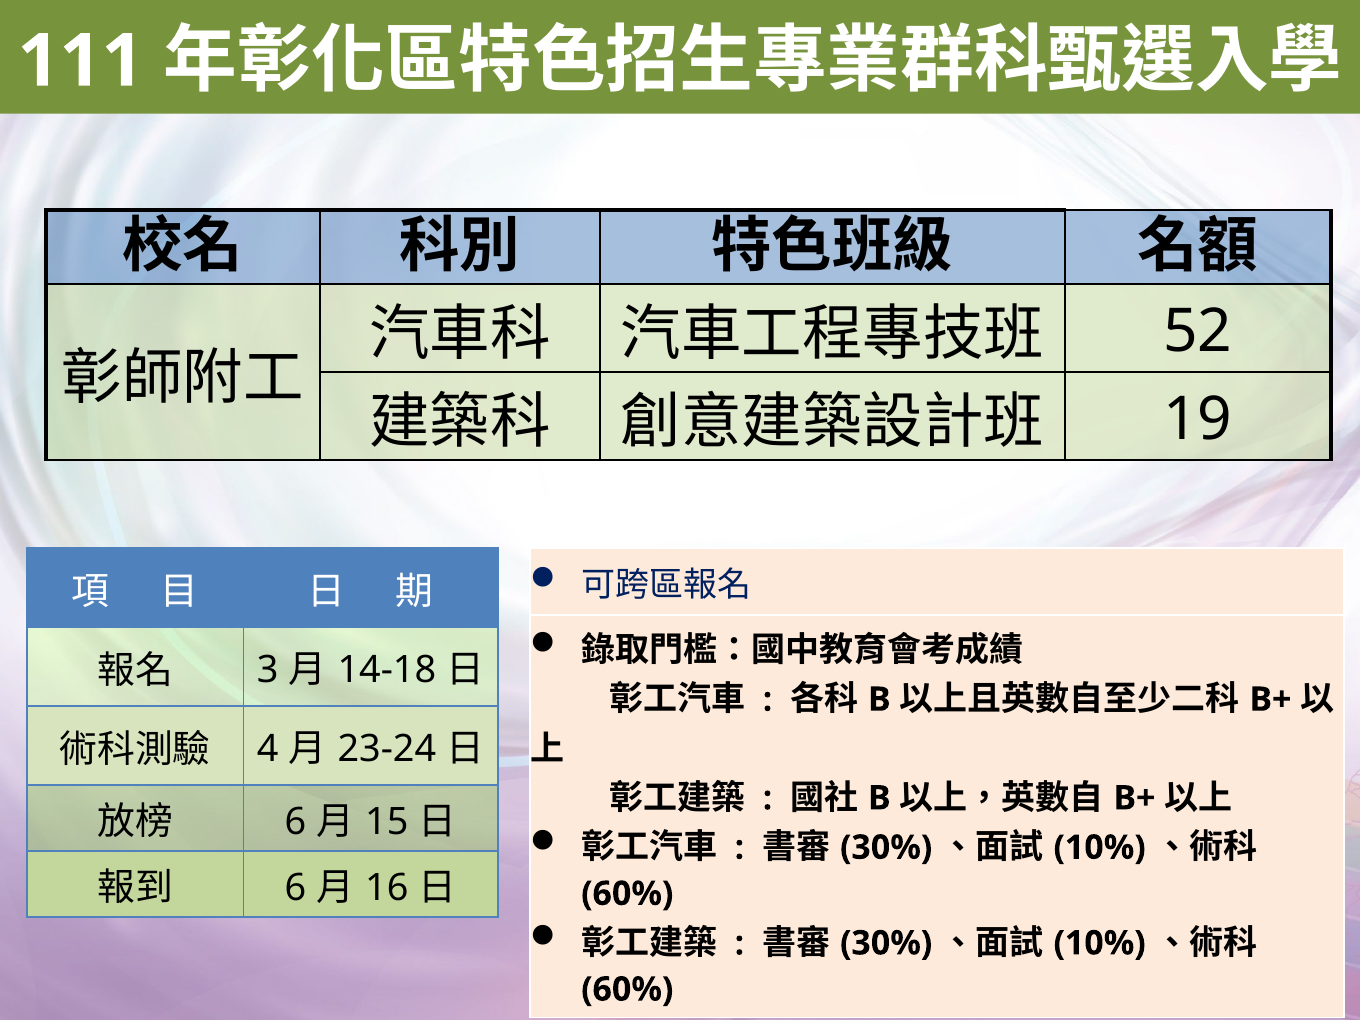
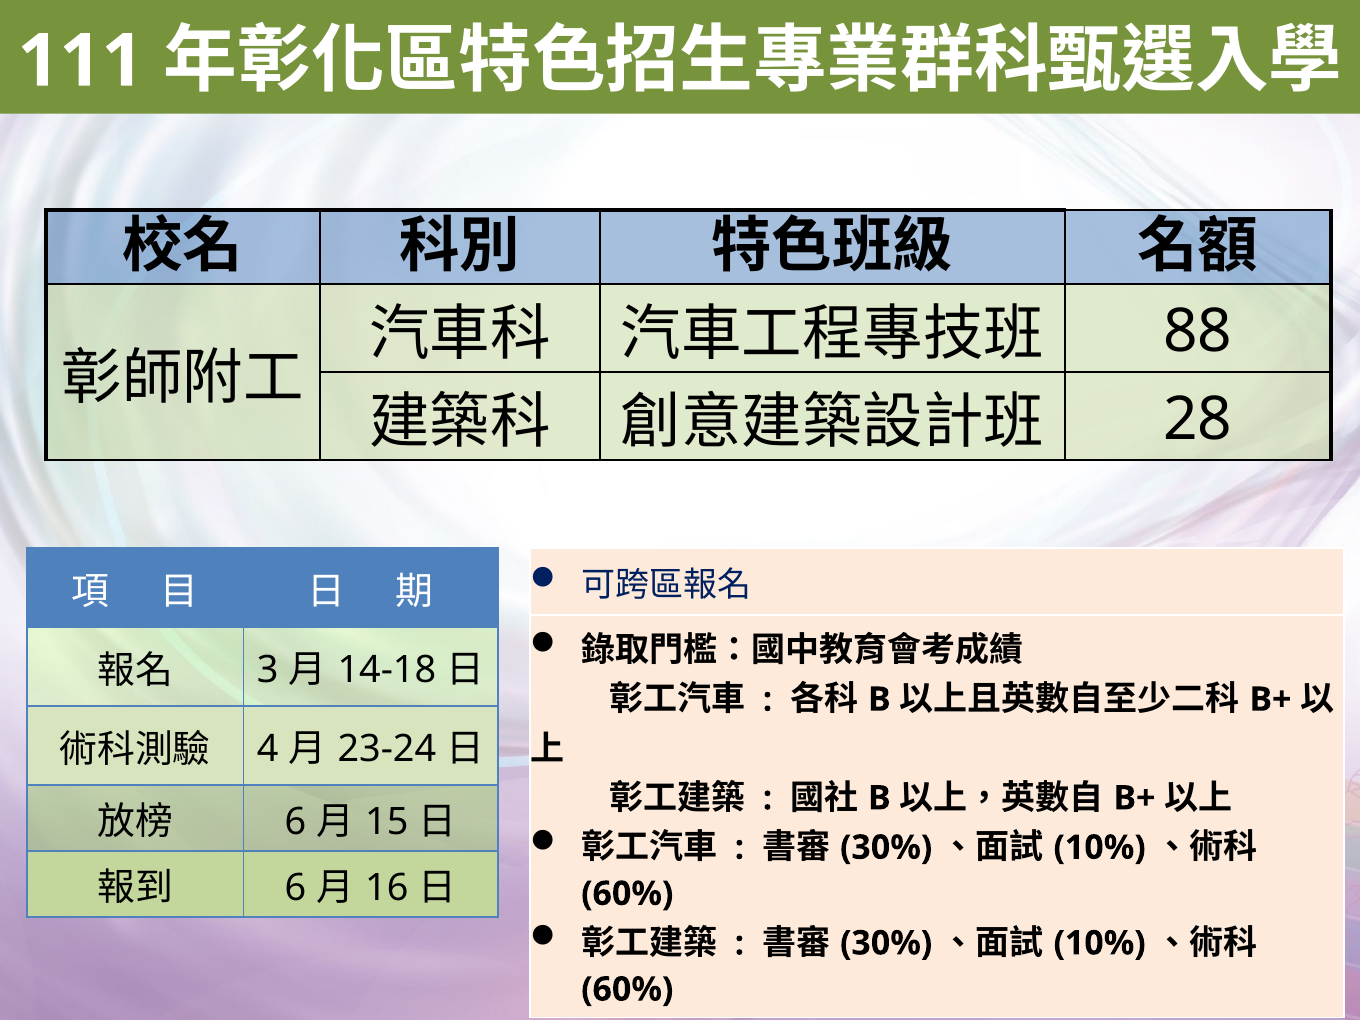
52: 52 -> 88
19: 19 -> 28
